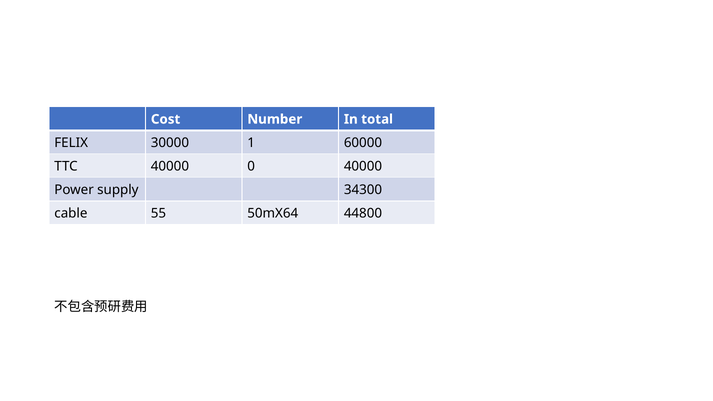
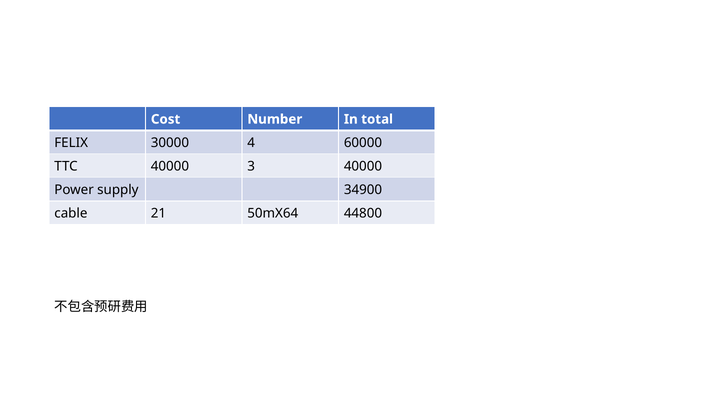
1: 1 -> 4
0: 0 -> 3
34300: 34300 -> 34900
55: 55 -> 21
